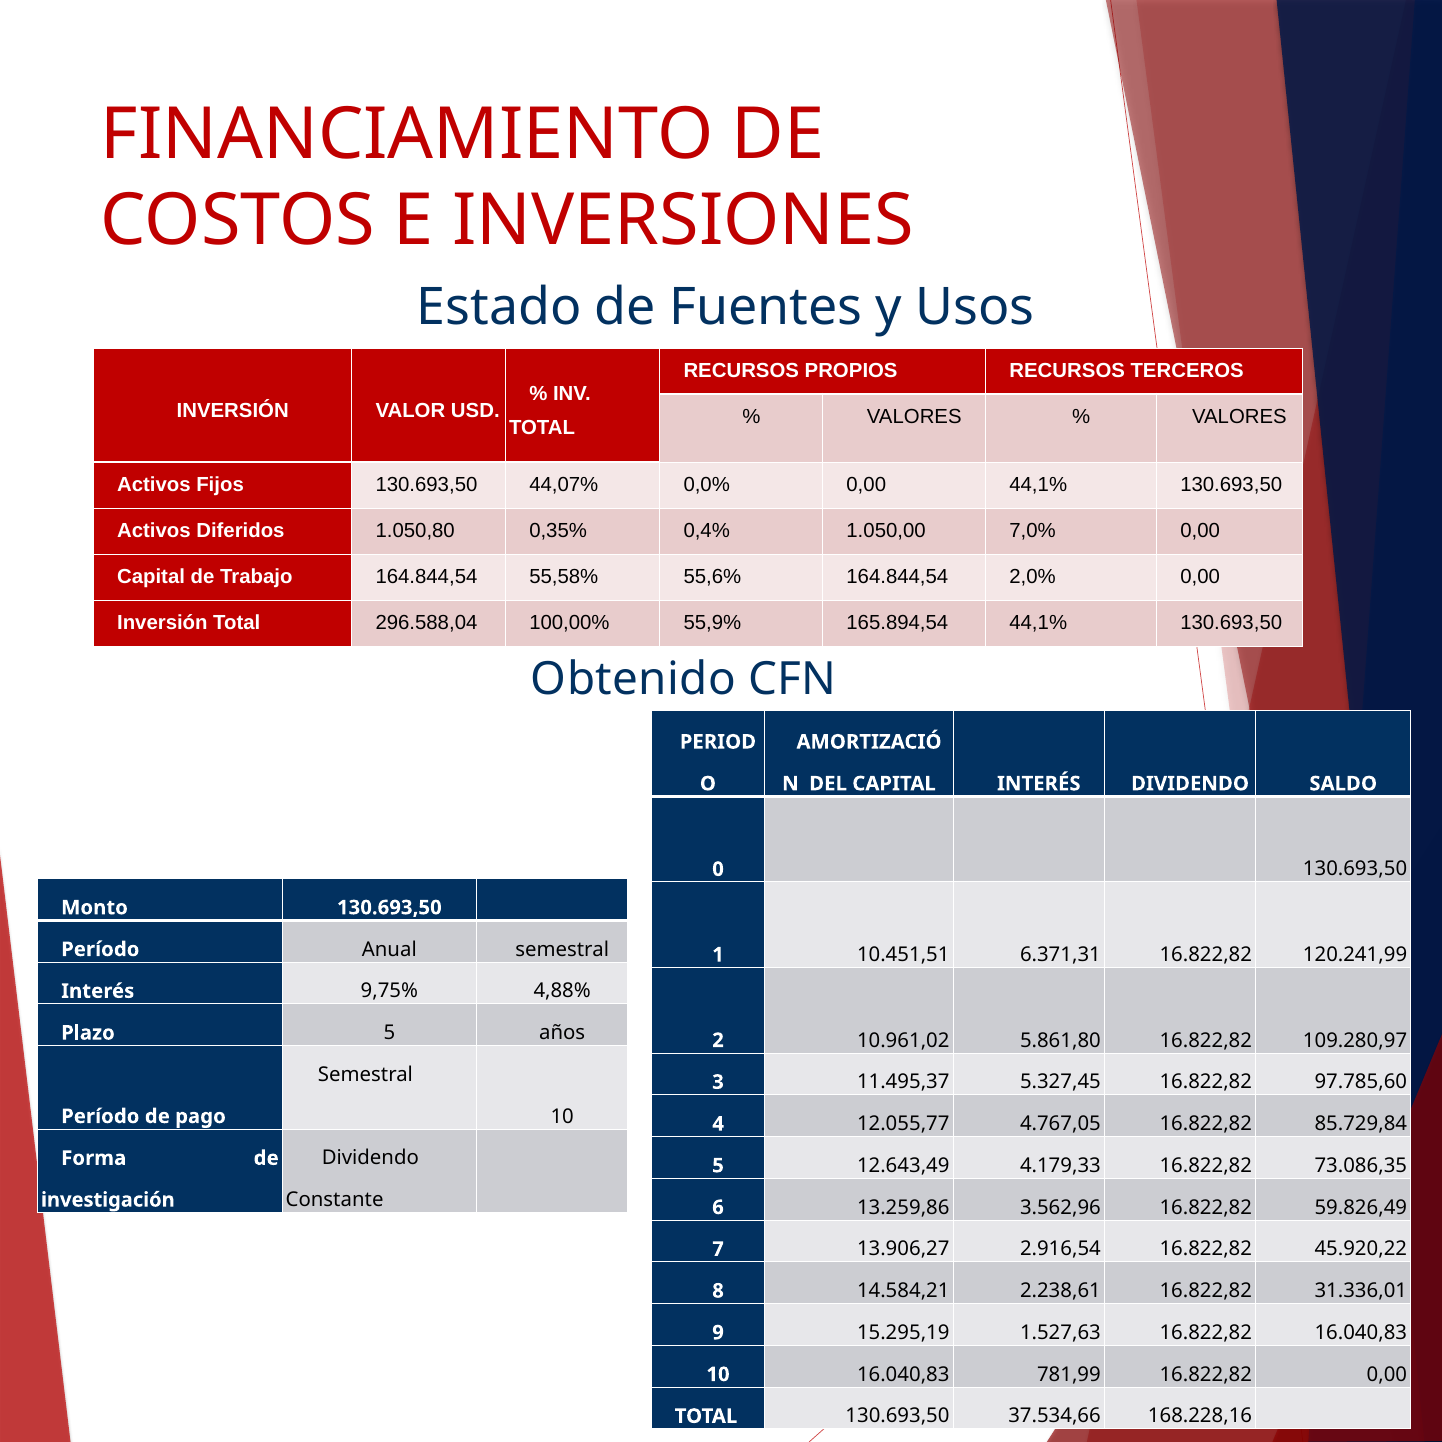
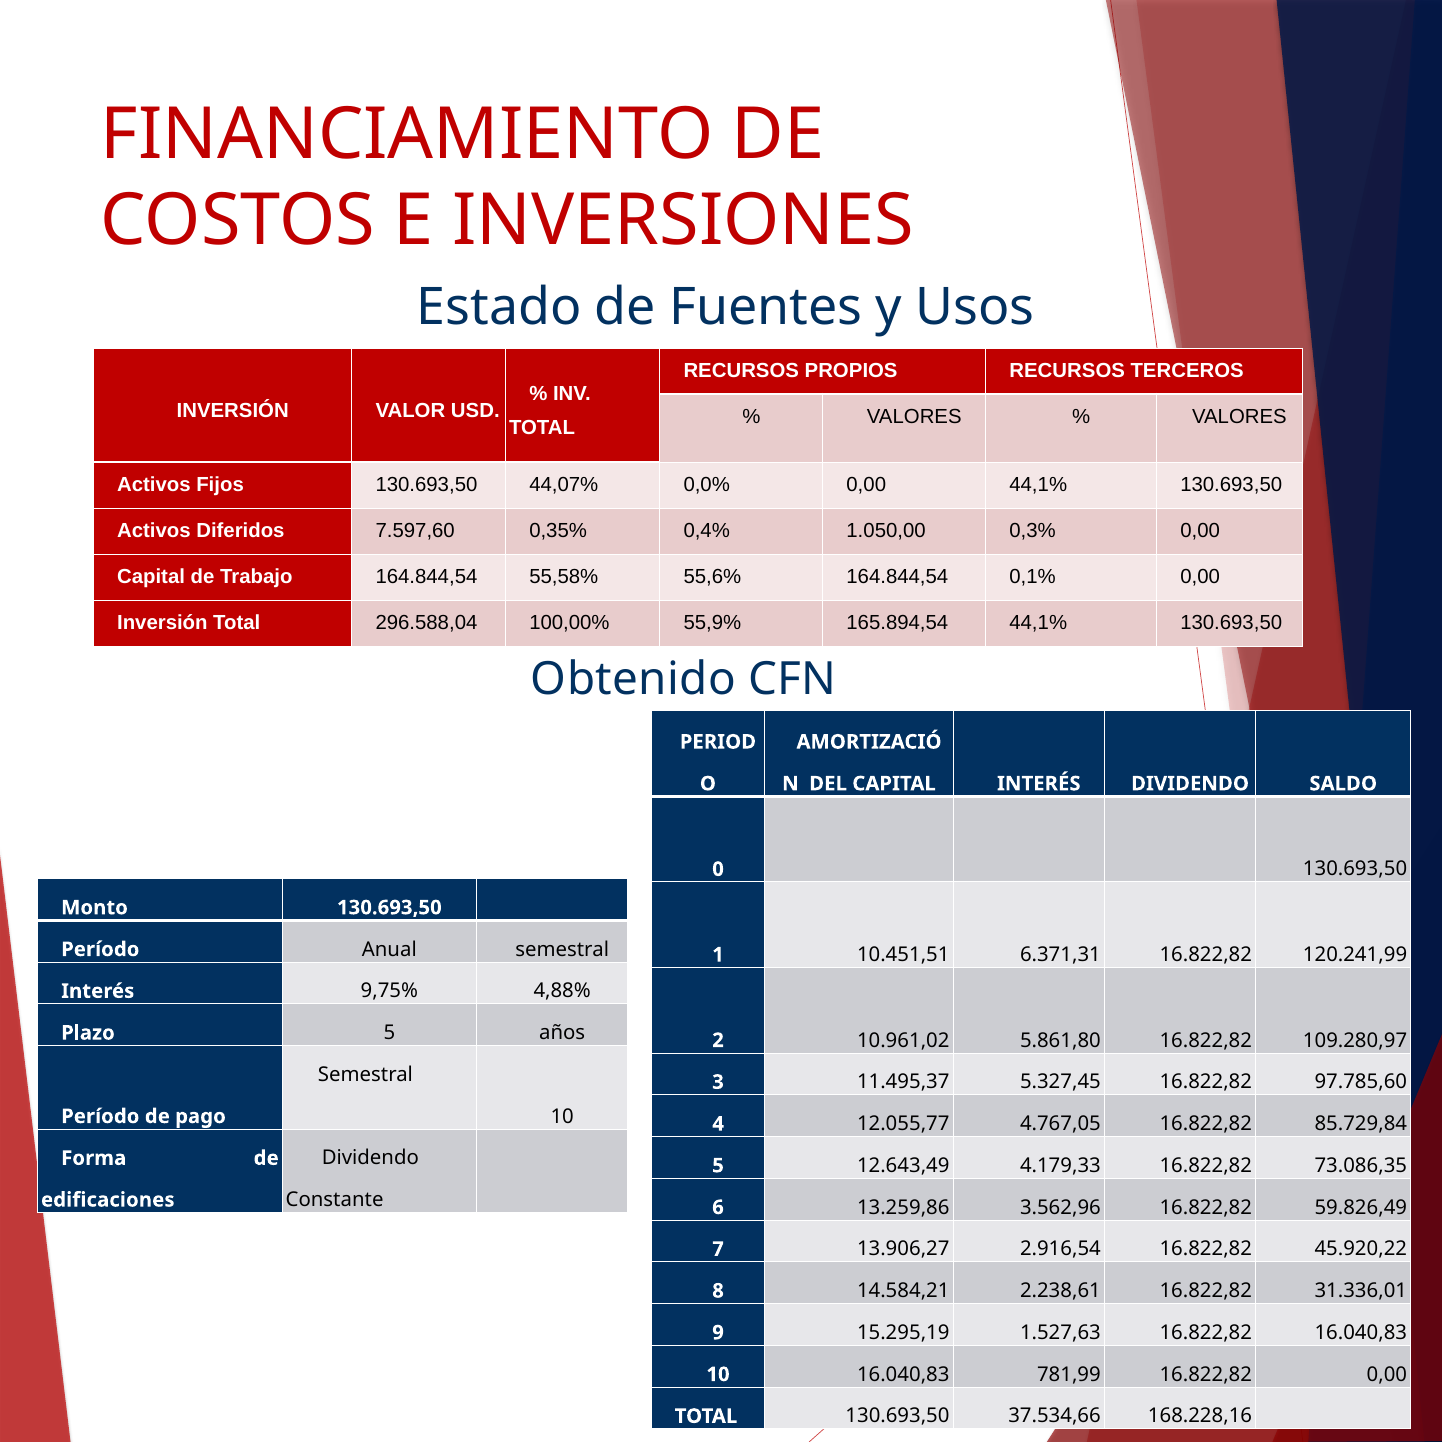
1.050,80: 1.050,80 -> 7.597,60
7,0%: 7,0% -> 0,3%
2,0%: 2,0% -> 0,1%
investigación: investigación -> edificaciones
